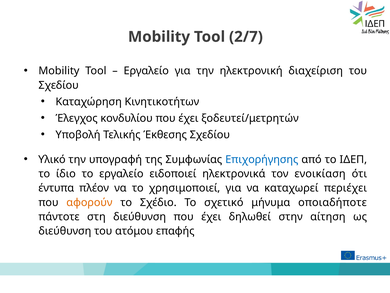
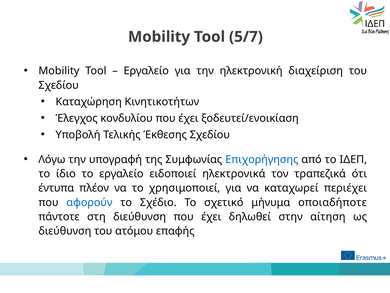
2/7: 2/7 -> 5/7
ξοδευτεί/μετρητών: ξοδευτεί/μετρητών -> ξοδευτεί/ενοικίαση
Υλικό: Υλικό -> Λόγω
ενοικίαση: ενοικίαση -> τραπεζικά
αφορούν colour: orange -> blue
